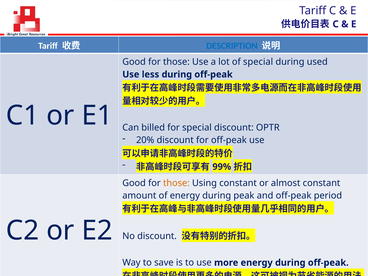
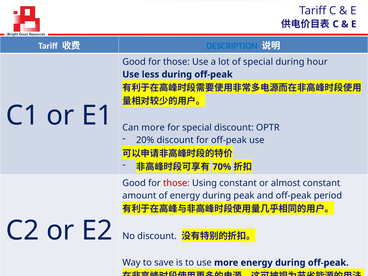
used: used -> hour
Can billed: billed -> more
99%: 99% -> 70%
those at (176, 183) colour: orange -> red
